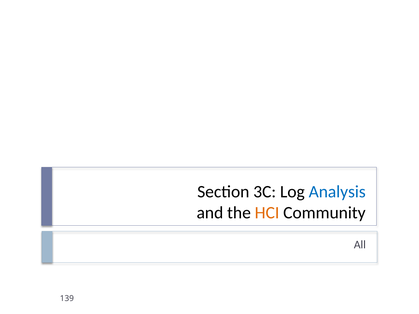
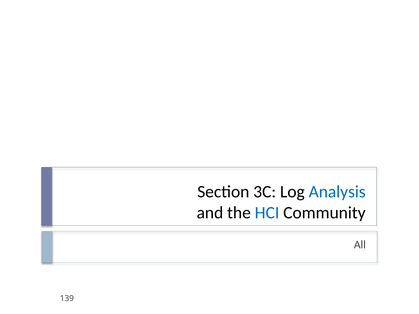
HCI colour: orange -> blue
